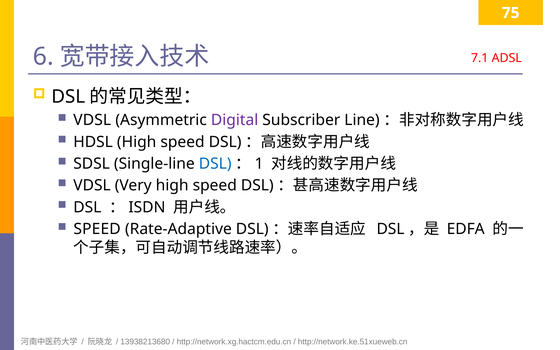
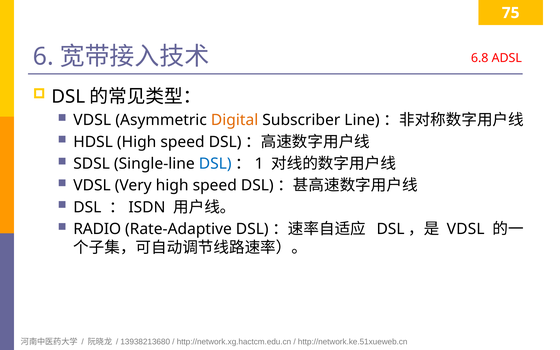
7.1: 7.1 -> 6.8
Digital colour: purple -> orange
SPEED at (97, 229): SPEED -> RADIO
EDFA at (466, 229): EDFA -> VDSL
